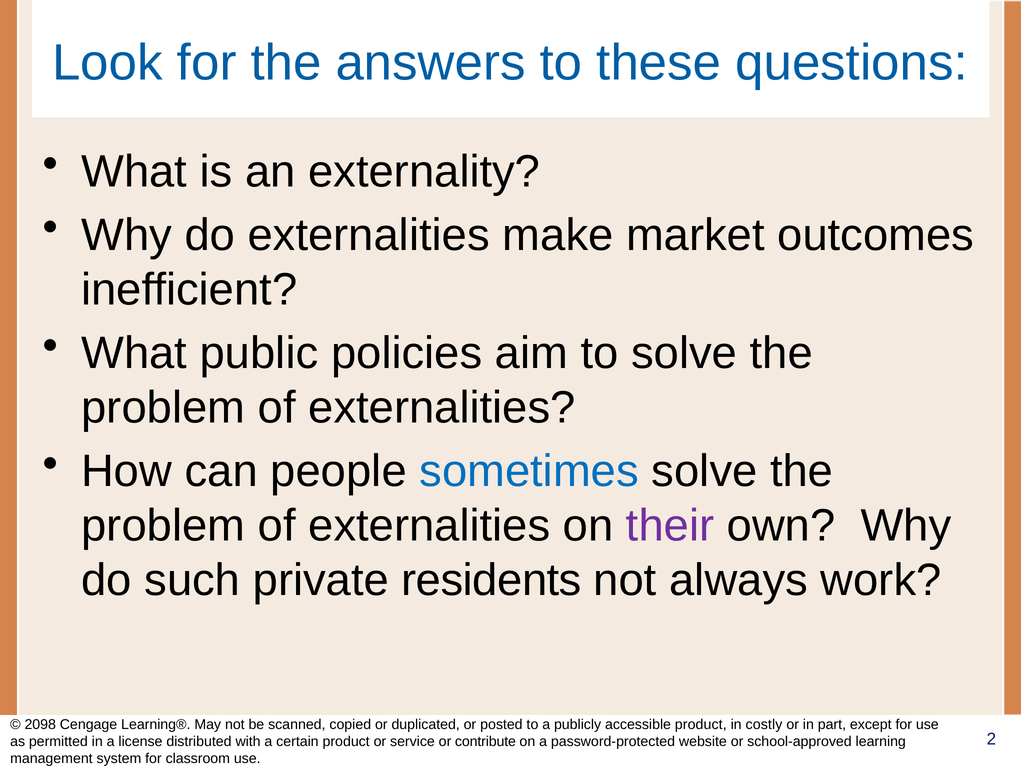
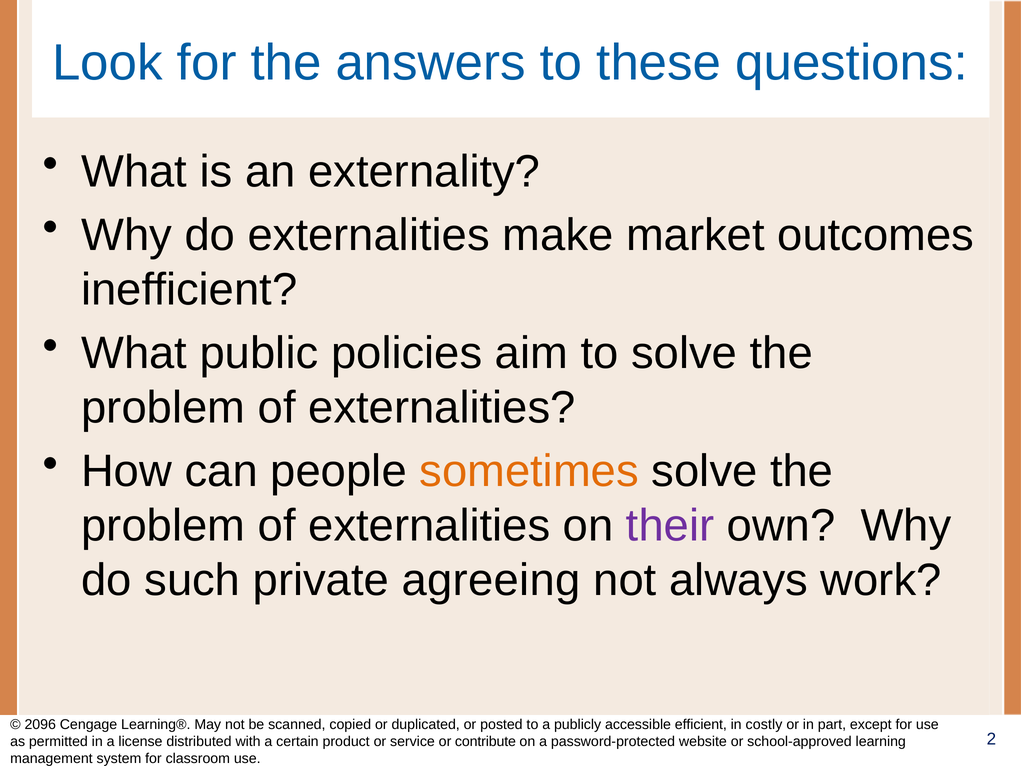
sometimes colour: blue -> orange
residents: residents -> agreeing
2098: 2098 -> 2096
accessible product: product -> efficient
